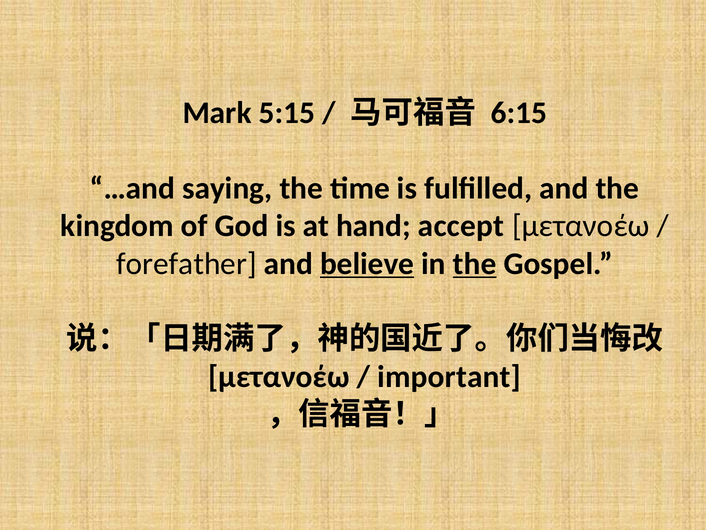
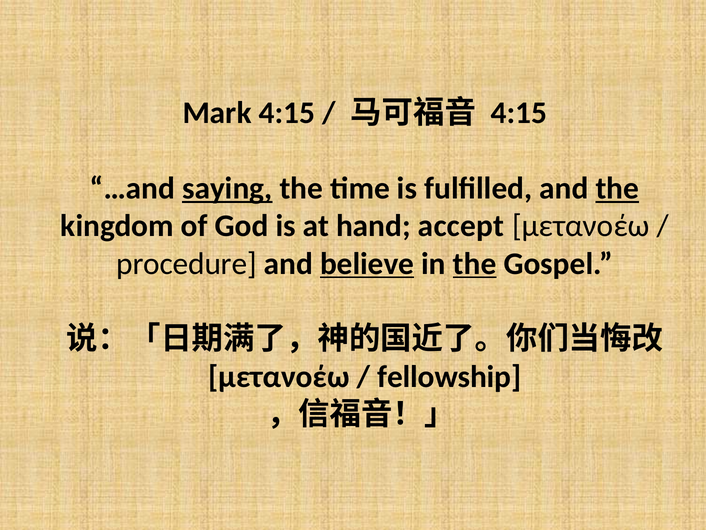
Mark 5:15: 5:15 -> 4:15
6:15 at (519, 113): 6:15 -> 4:15
saying underline: none -> present
the at (617, 188) underline: none -> present
forefather: forefather -> procedure
important: important -> fellowship
